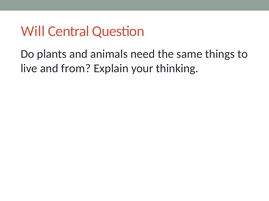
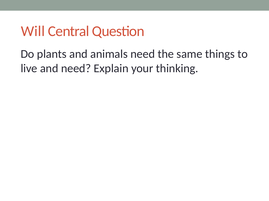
and from: from -> need
